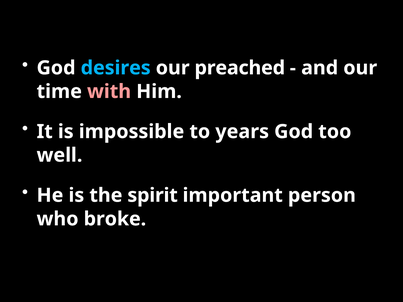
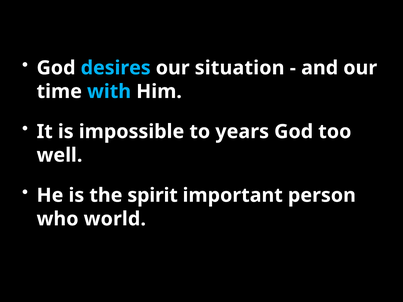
preached: preached -> situation
with colour: pink -> light blue
broke: broke -> world
